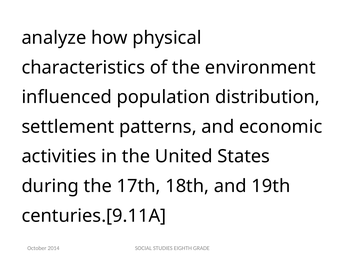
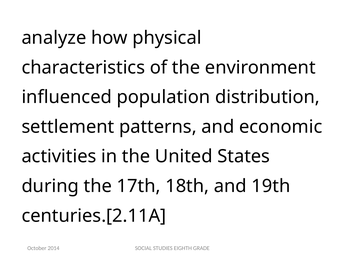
centuries.[9.11A: centuries.[9.11A -> centuries.[2.11A
